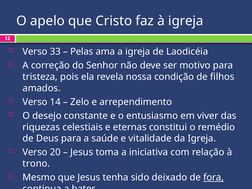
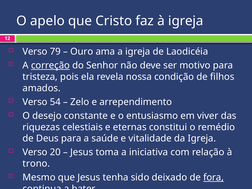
33: 33 -> 79
Pelas: Pelas -> Ouro
correção underline: none -> present
14: 14 -> 54
